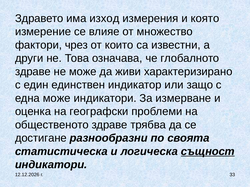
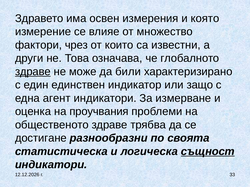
изход: изход -> освен
здраве at (33, 72) underline: none -> present
живи: живи -> били
една може: може -> агент
географски: географски -> проучвания
